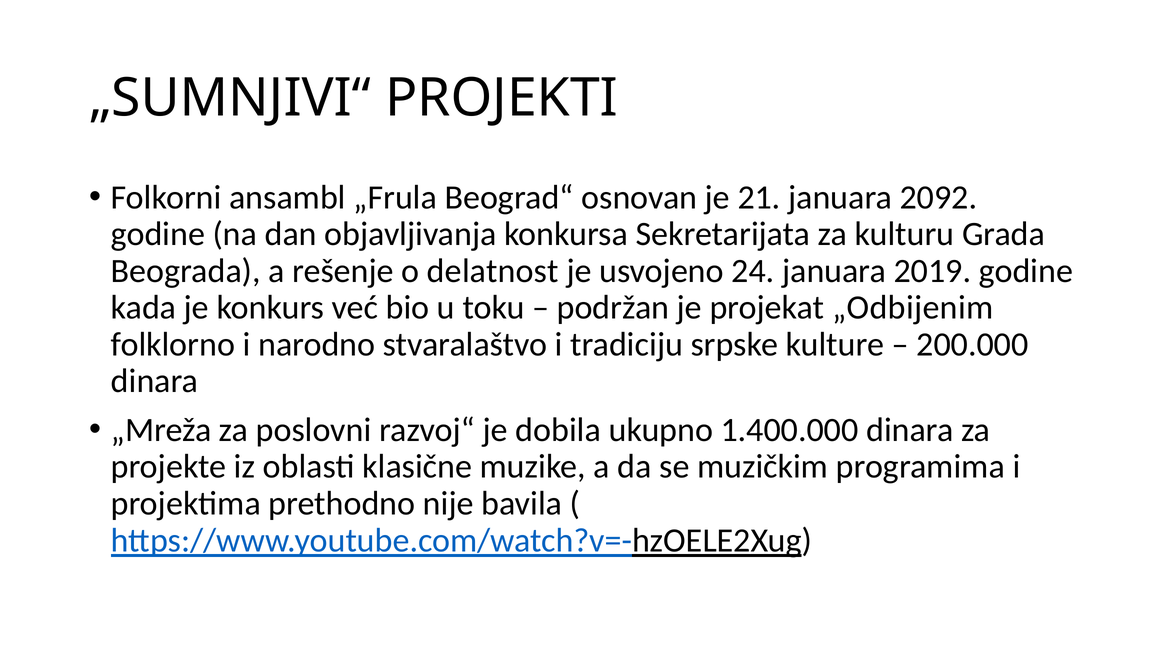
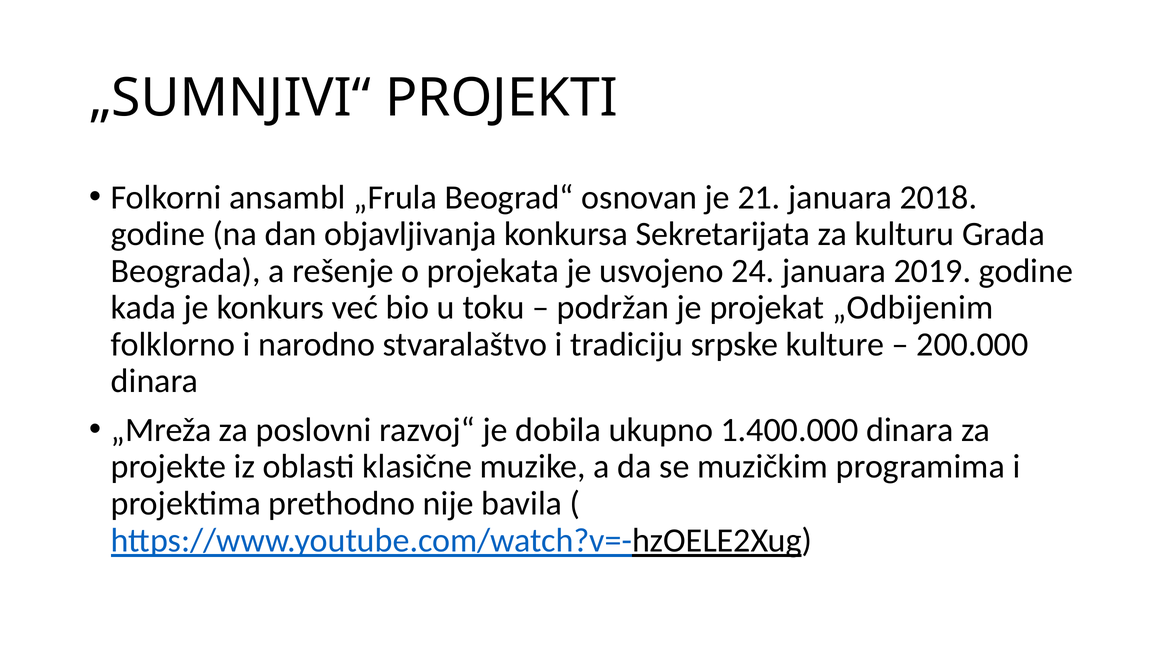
2092: 2092 -> 2018
delatnost: delatnost -> projekata
